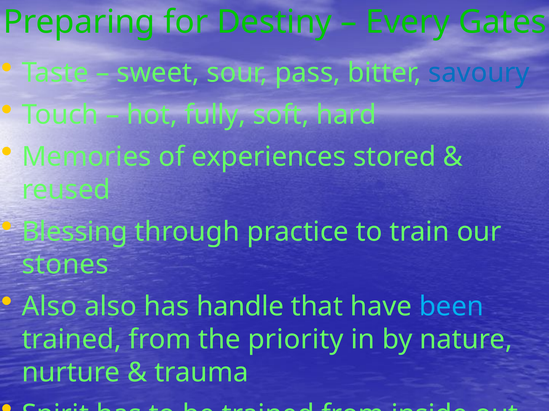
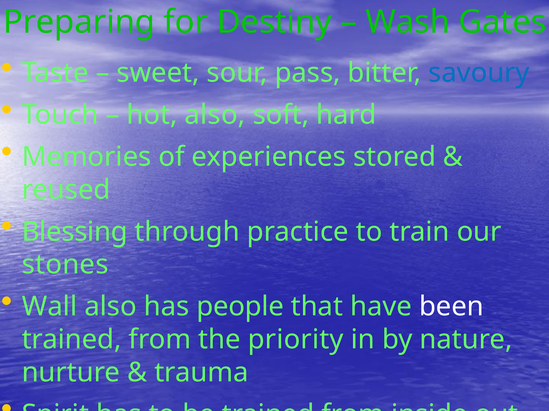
Every: Every -> Wash
hot fully: fully -> also
Also at (49, 307): Also -> Wall
handle: handle -> people
been colour: light blue -> white
